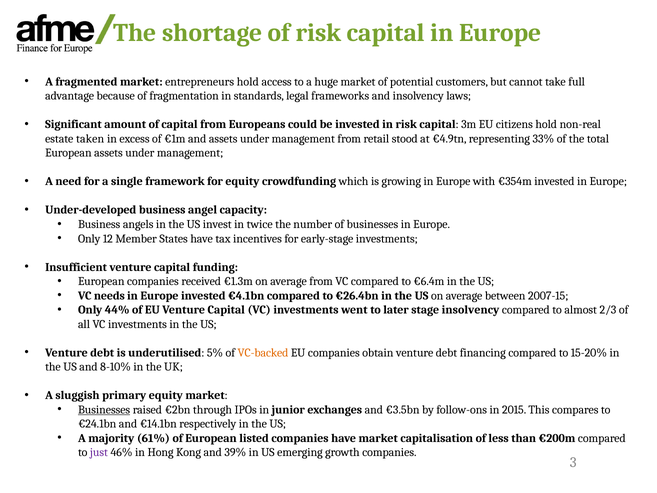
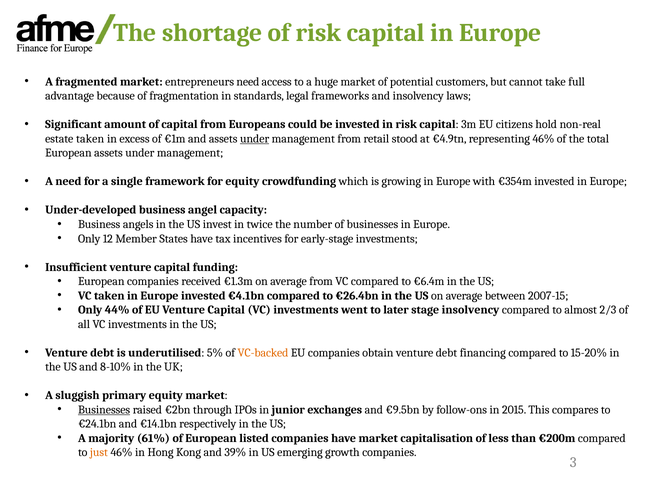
entrepreneurs hold: hold -> need
under at (255, 139) underline: none -> present
representing 33%: 33% -> 46%
VC needs: needs -> taken
€3.5bn: €3.5bn -> €9.5bn
just colour: purple -> orange
